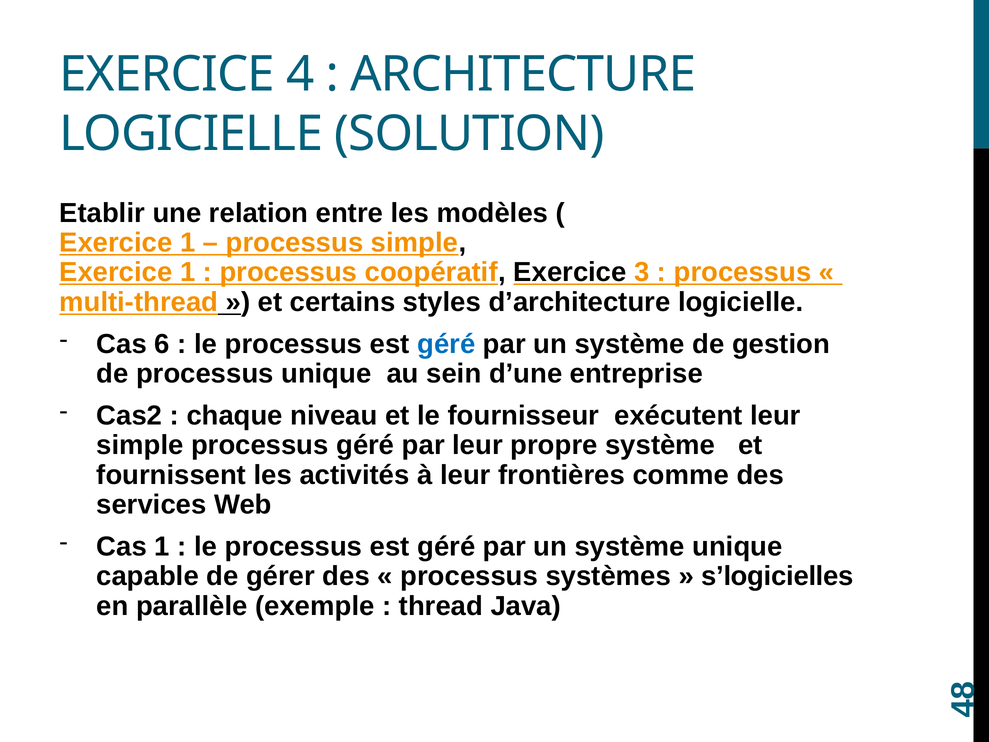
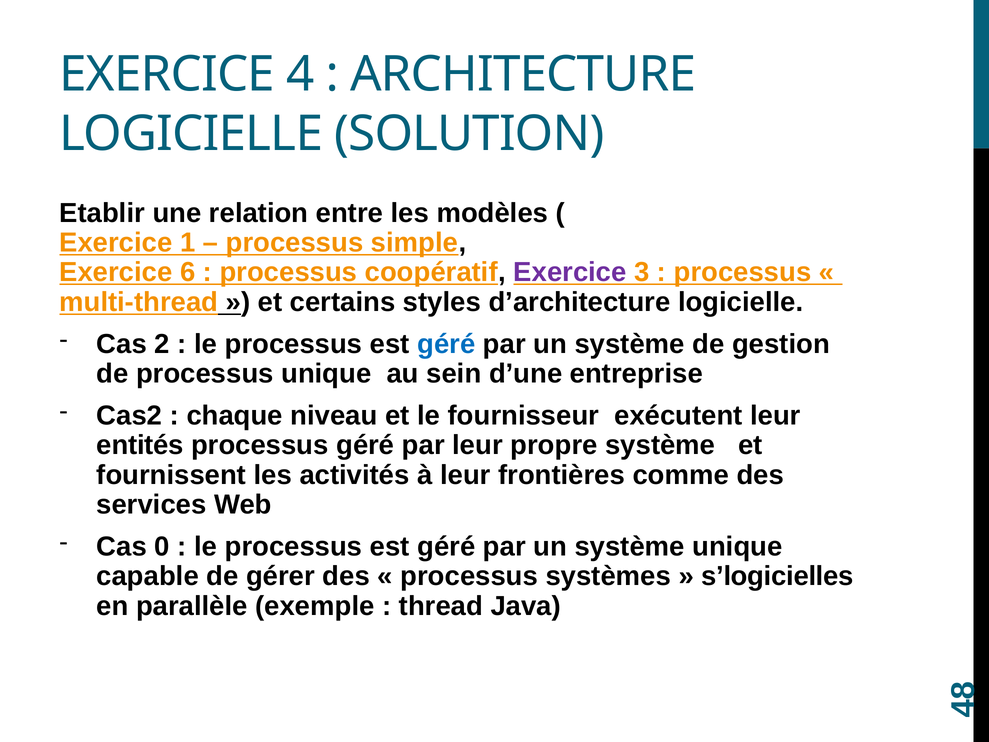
1 at (188, 272): 1 -> 6
Exercice at (570, 272) colour: black -> purple
6: 6 -> 2
simple at (140, 445): simple -> entités
Cas 1: 1 -> 0
